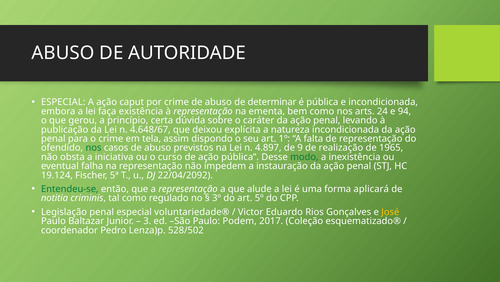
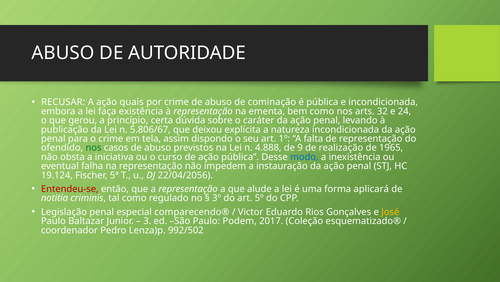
ESPECIAL at (63, 102): ESPECIAL -> RECUSAR
caput: caput -> quais
determinar: determinar -> cominação
24: 24 -> 32
94: 94 -> 24
4.648/67: 4.648/67 -> 5.806/67
4.897: 4.897 -> 4.888
modo colour: green -> blue
22/04/2092: 22/04/2092 -> 22/04/2056
Entendeu-se colour: green -> red
voluntariedade®: voluntariedade® -> comparecendo®
528/502: 528/502 -> 992/502
